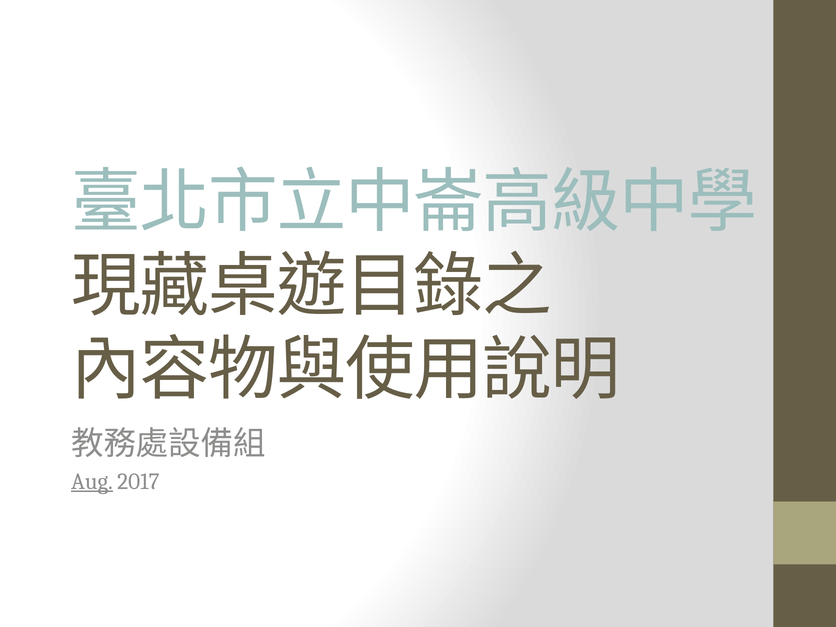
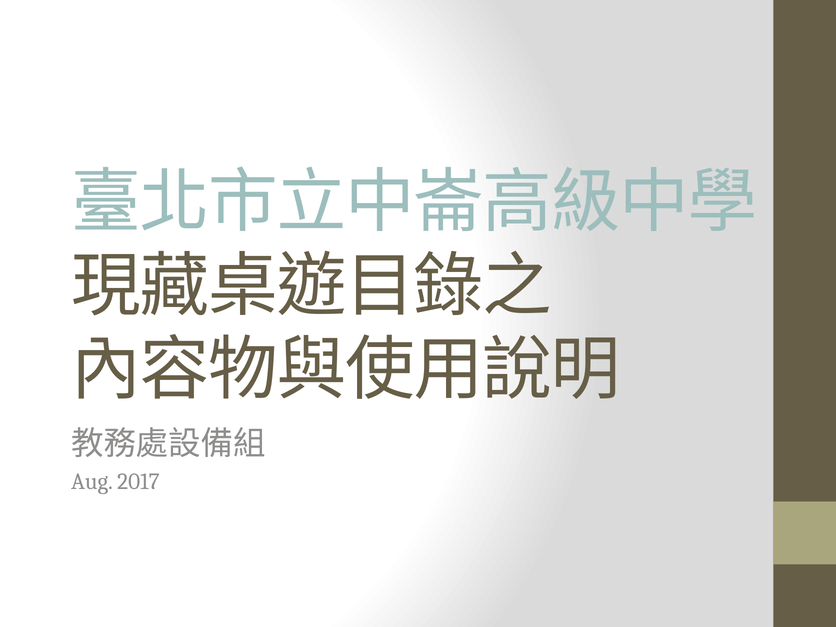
Aug underline: present -> none
